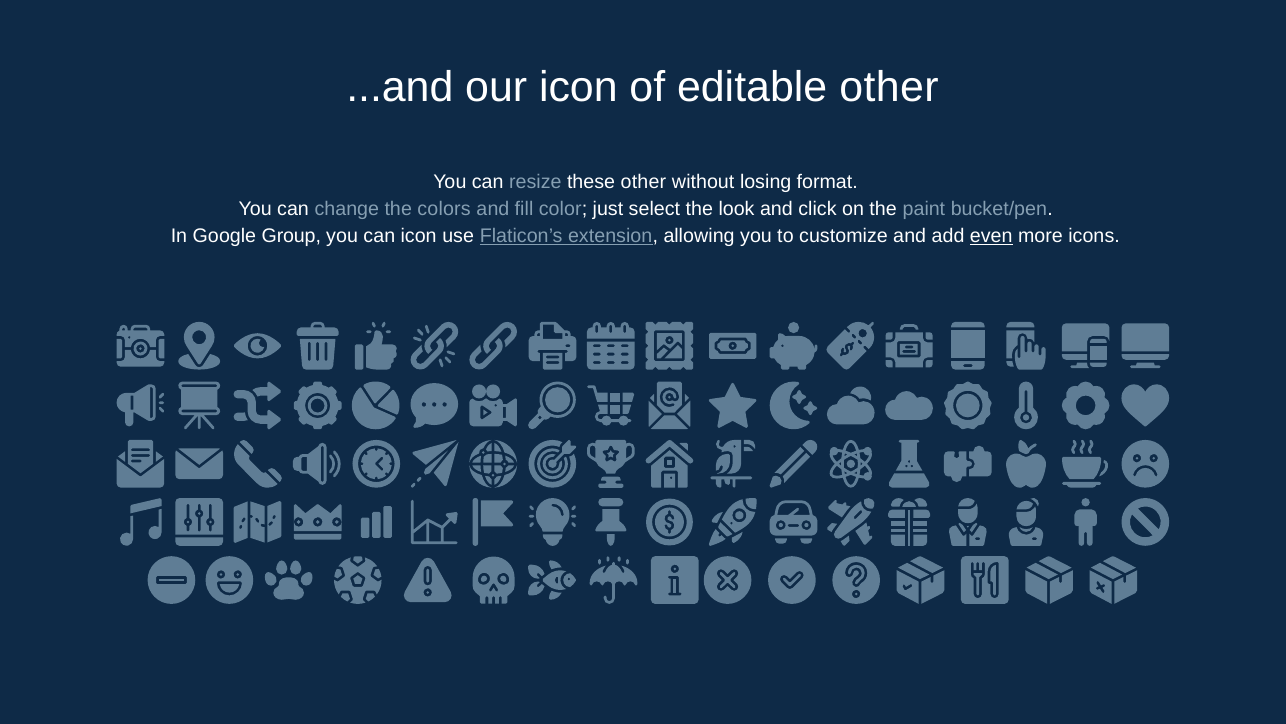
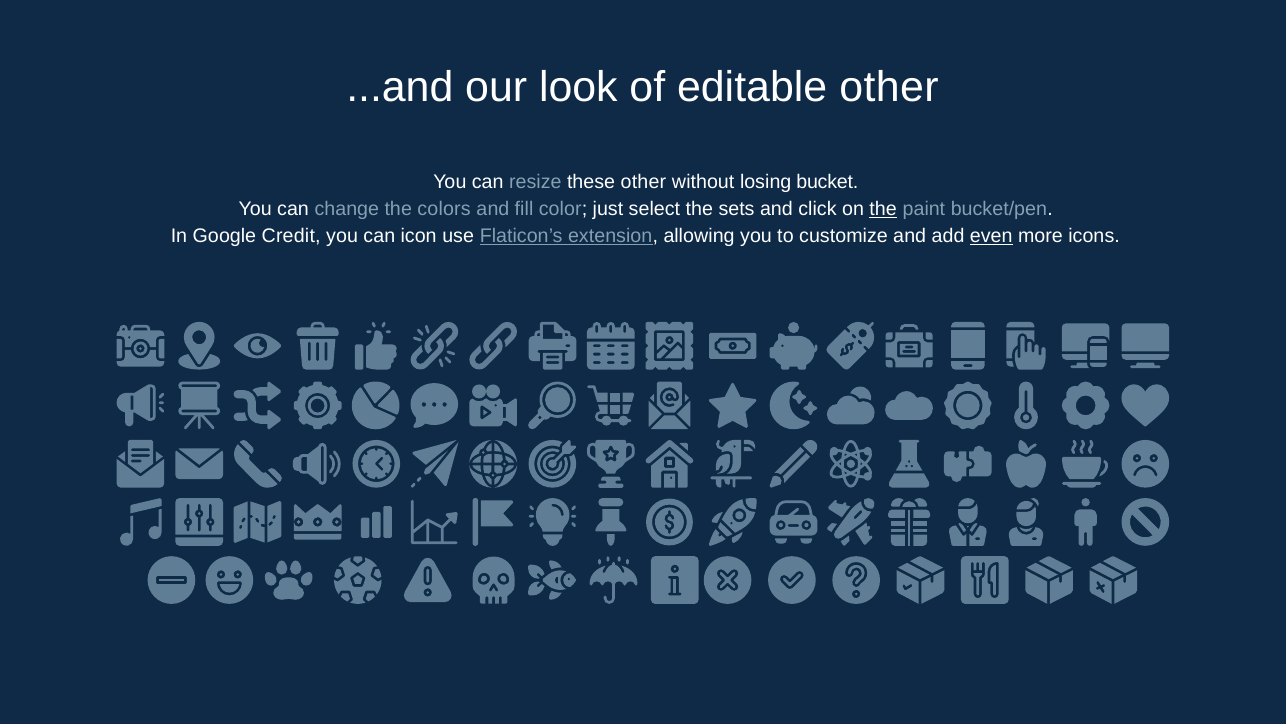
our icon: icon -> look
format: format -> bucket
look: look -> sets
the at (883, 209) underline: none -> present
Group: Group -> Credit
